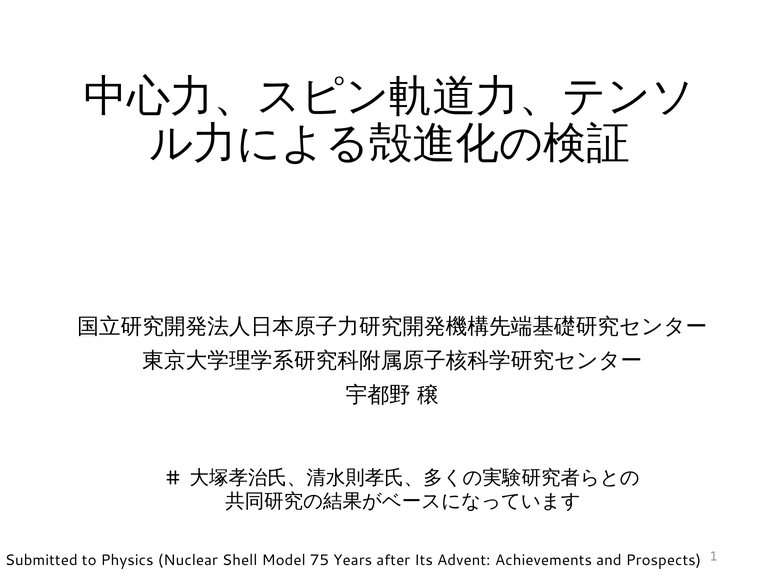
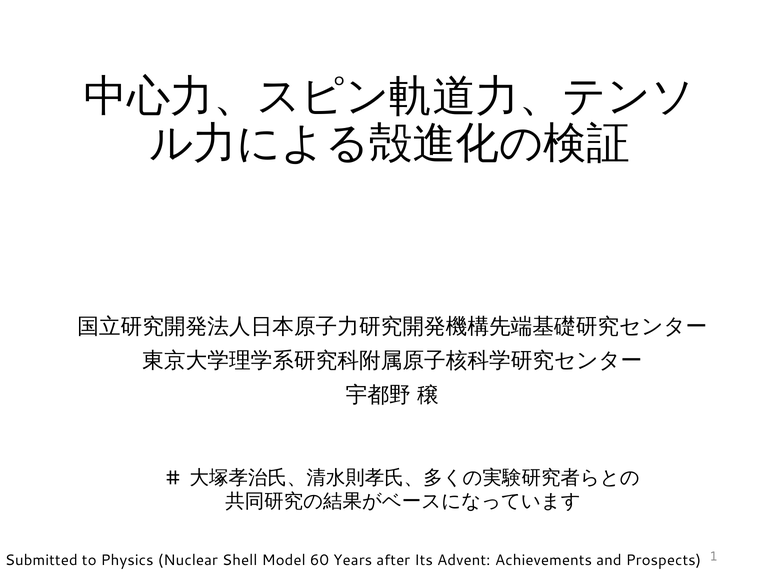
75: 75 -> 60
